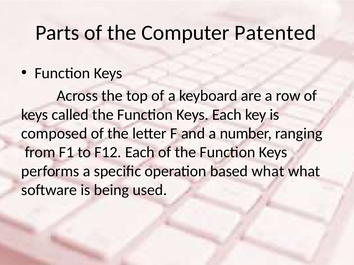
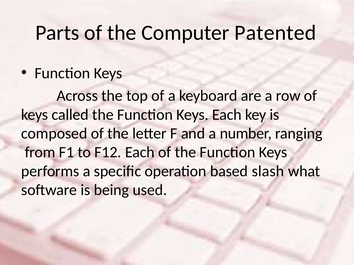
based what: what -> slash
